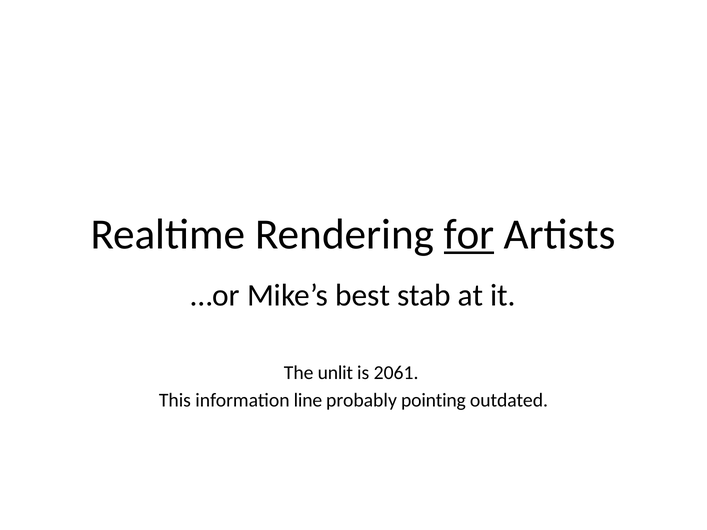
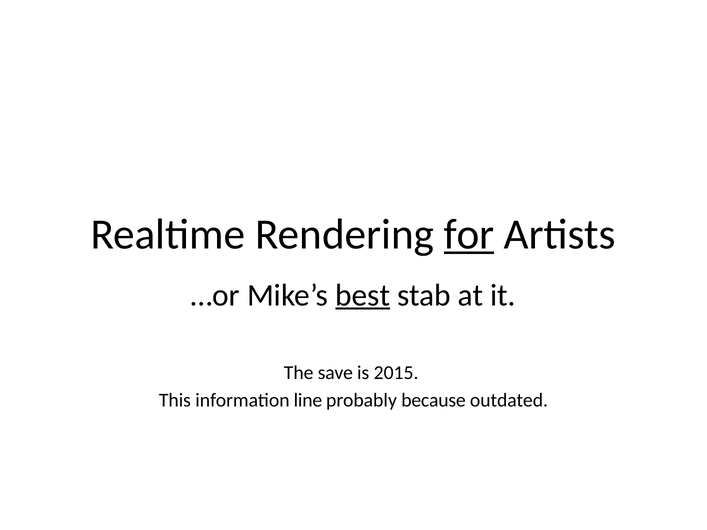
best underline: none -> present
unlit: unlit -> save
2061: 2061 -> 2015
pointing: pointing -> because
